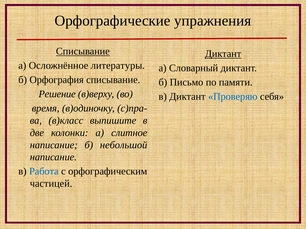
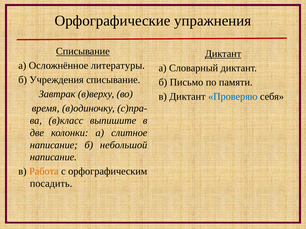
Орфография: Орфография -> Учреждения
Решение: Решение -> Завтрак
Работа colour: blue -> orange
частицей: частицей -> посадить
